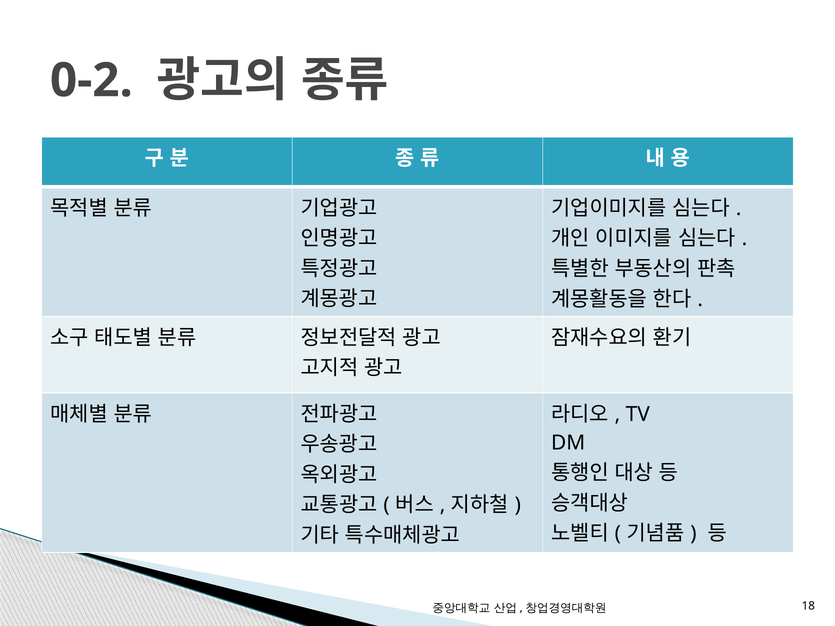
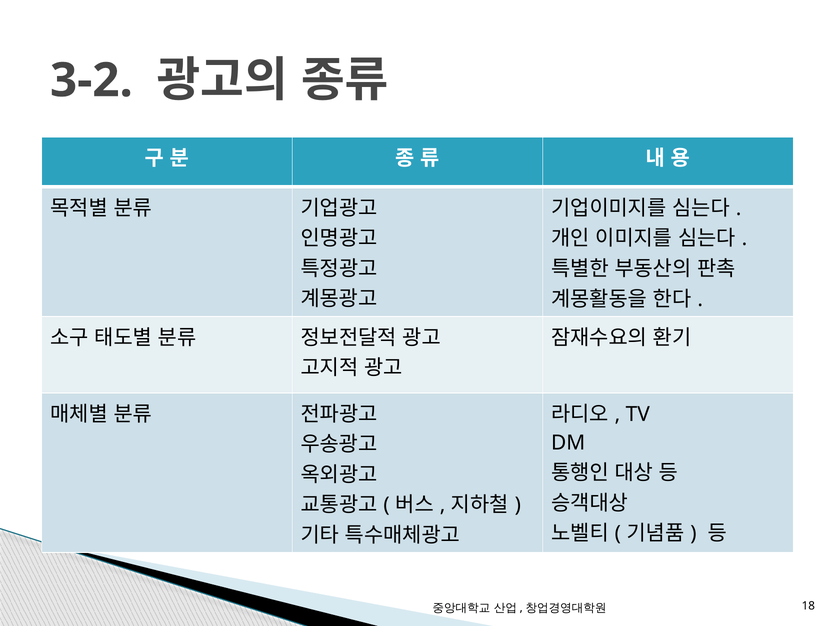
0-2: 0-2 -> 3-2
